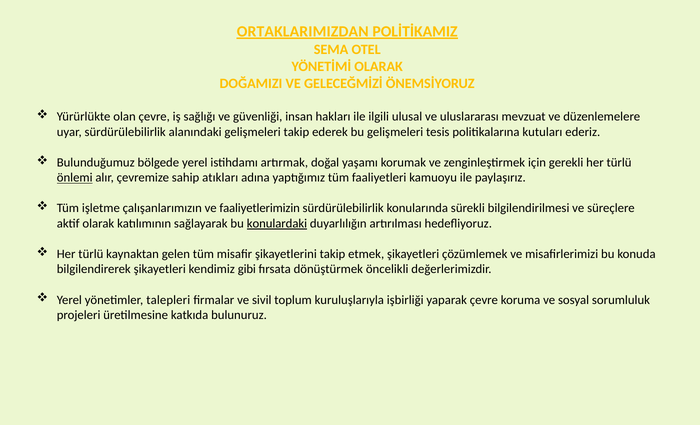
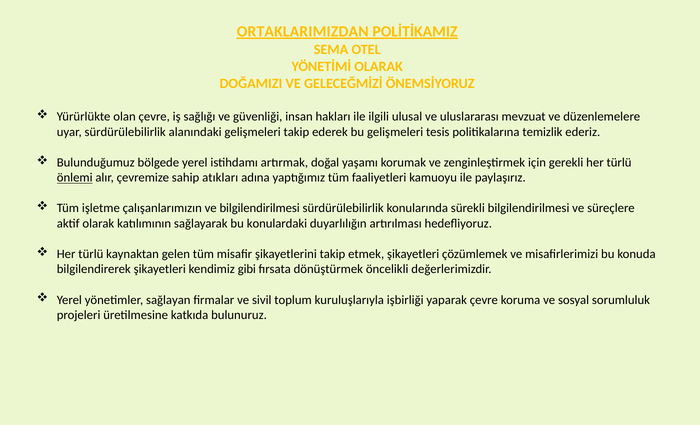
kutuları: kutuları -> temizlik
ve faaliyetlerimizin: faaliyetlerimizin -> bilgilendirilmesi
konulardaki underline: present -> none
talepleri: talepleri -> sağlayan
